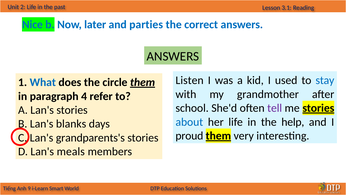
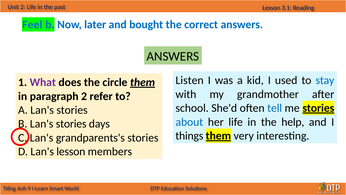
Nice: Nice -> Feel
parties: parties -> bought
What colour: blue -> purple
paragraph 4: 4 -> 2
tell colour: purple -> blue
blanks at (71, 124): blanks -> stories
proud: proud -> things
Lan's meals: meals -> lesson
